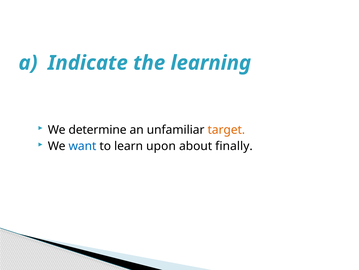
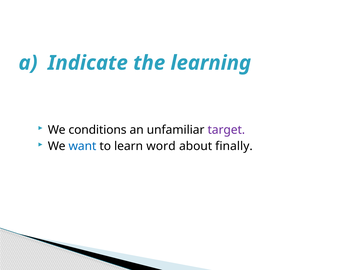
determine: determine -> conditions
target colour: orange -> purple
upon: upon -> word
